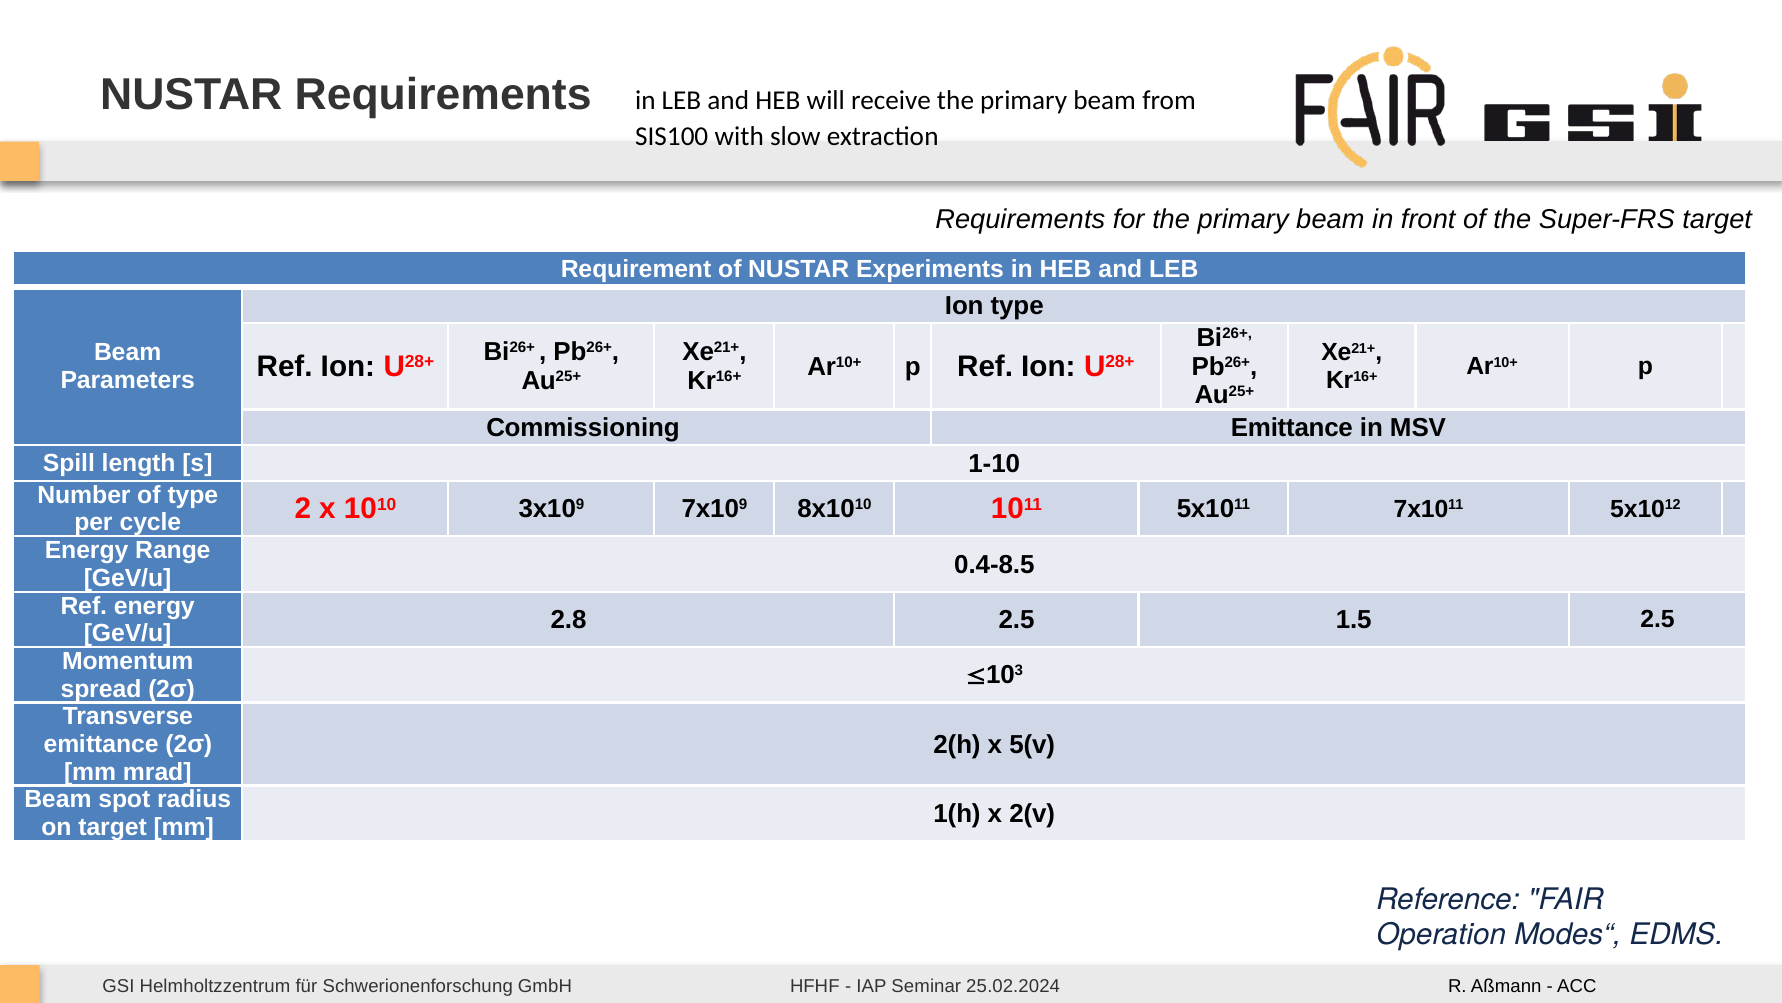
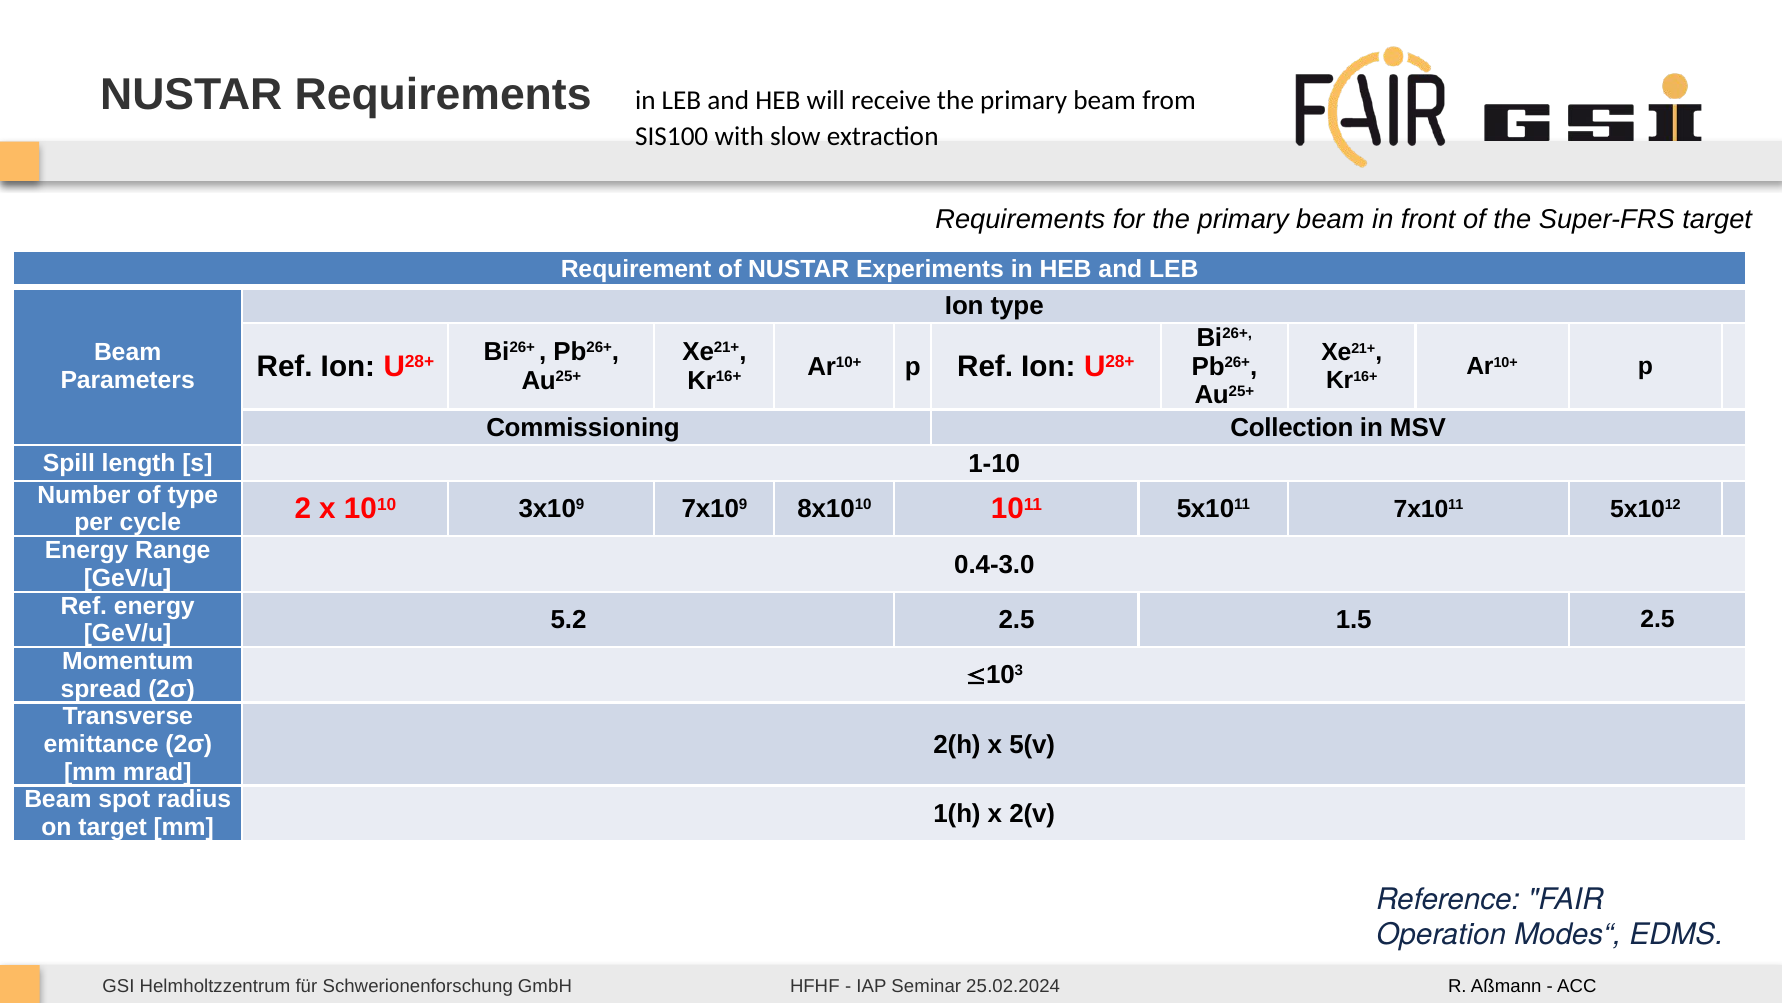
Commissioning Emittance: Emittance -> Collection
0.4-8.5: 0.4-8.5 -> 0.4-3.0
2.8: 2.8 -> 5.2
